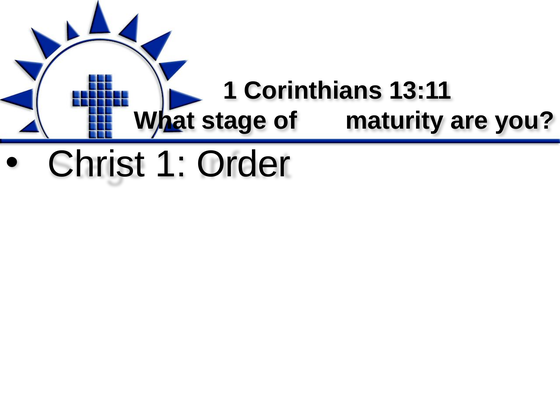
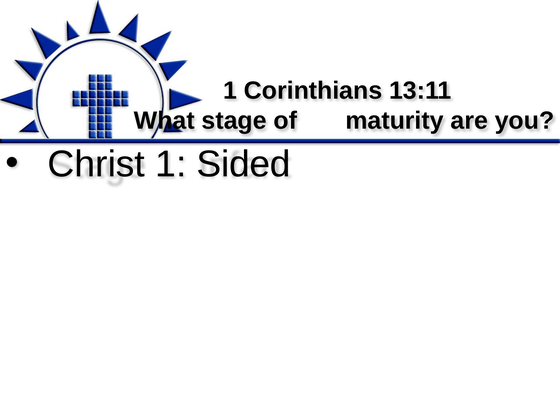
Order: Order -> Sided
